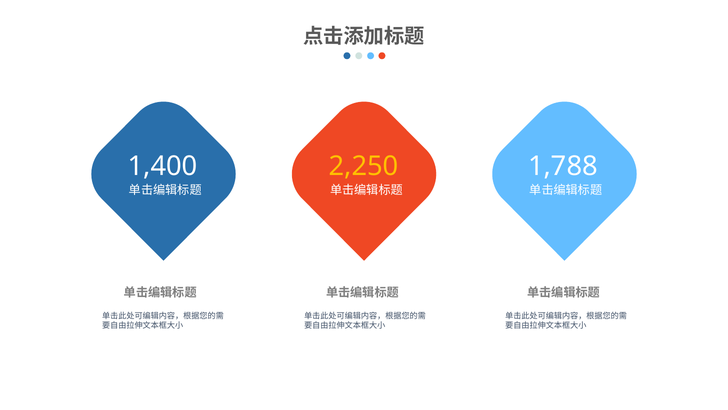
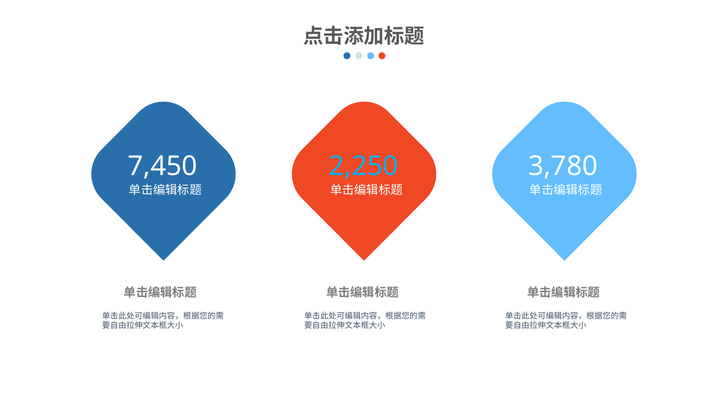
1,400: 1,400 -> 7,450
2,250 colour: yellow -> light blue
1,788: 1,788 -> 3,780
